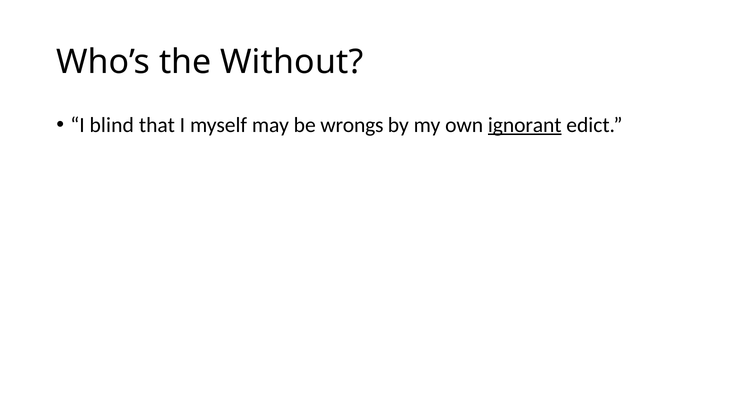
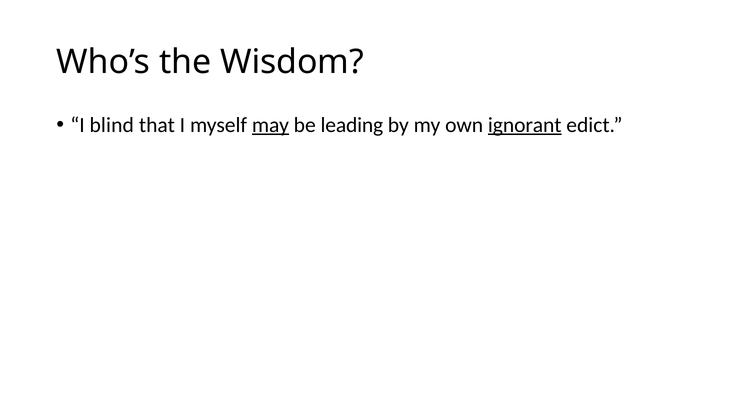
Without: Without -> Wisdom
may underline: none -> present
wrongs: wrongs -> leading
